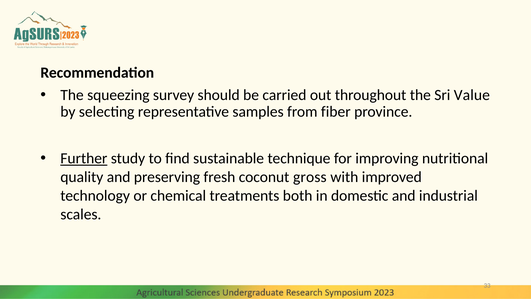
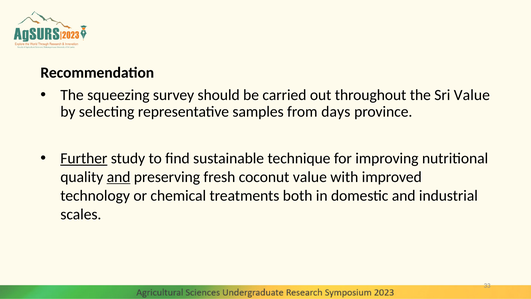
fiber: fiber -> days
and at (119, 177) underline: none -> present
coconut gross: gross -> value
